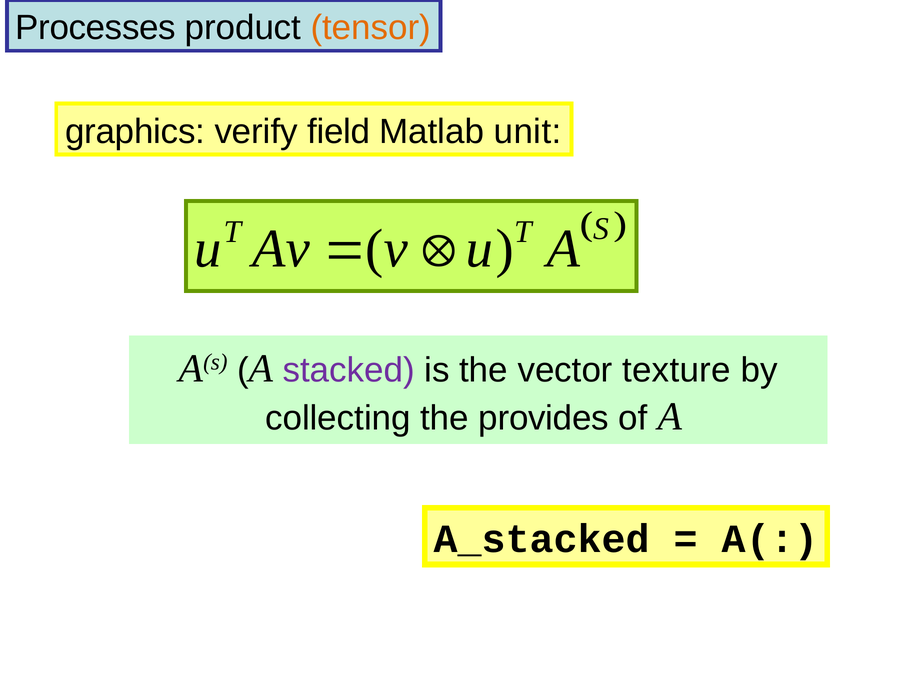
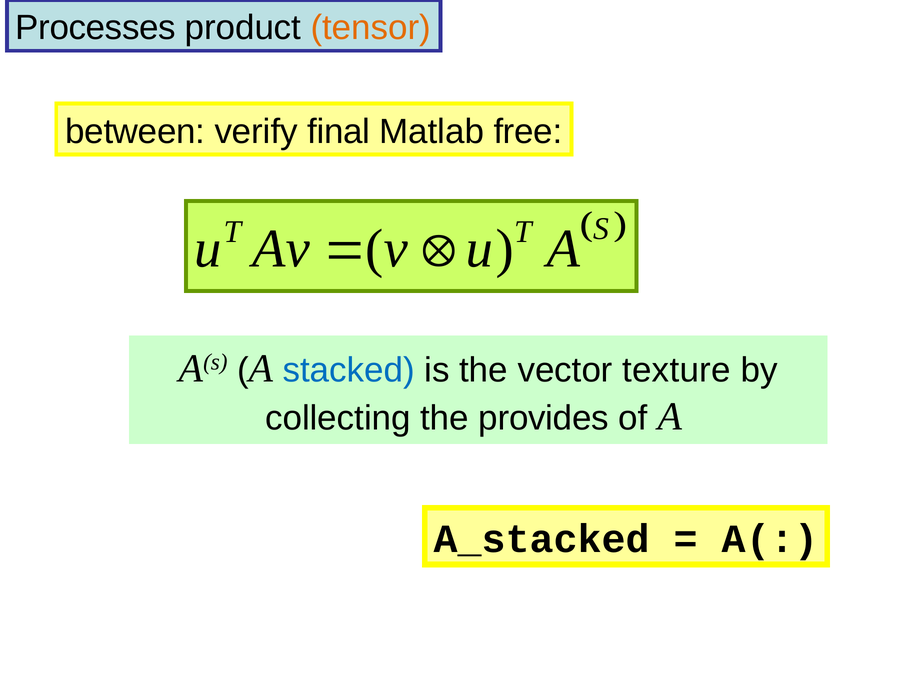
graphics: graphics -> between
field: field -> final
unit: unit -> free
stacked colour: purple -> blue
